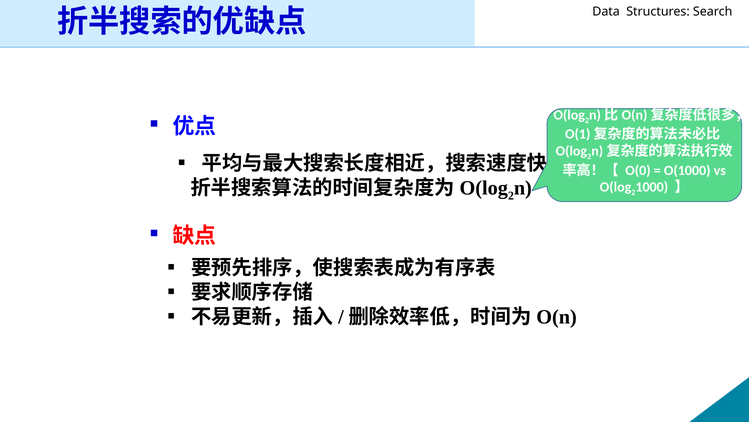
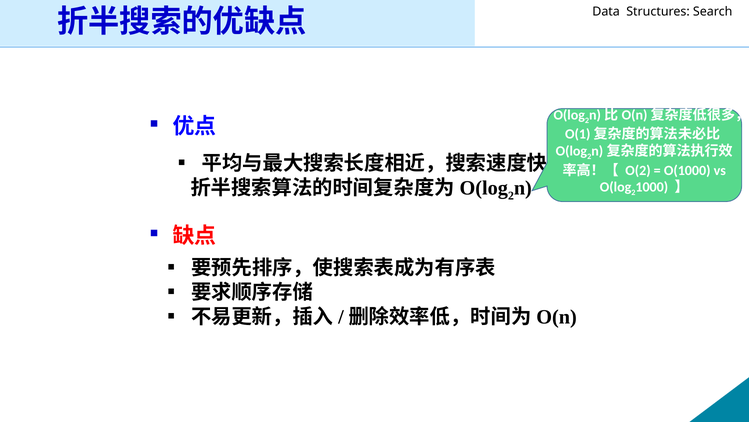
O(0: O(0 -> O(2
